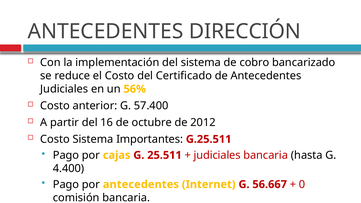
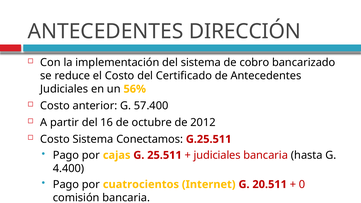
Importantes: Importantes -> Conectamos
por antecedentes: antecedentes -> cuatrocientos
56.667: 56.667 -> 20.511
